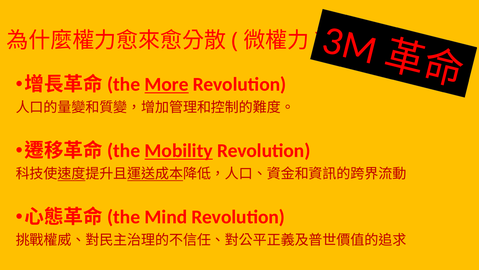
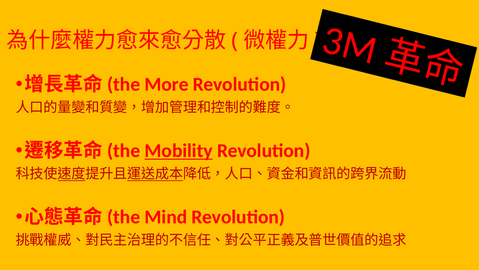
More underline: present -> none
